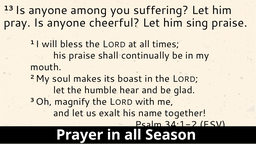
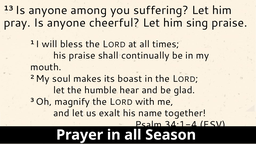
34:1-2: 34:1-2 -> 34:1-4
